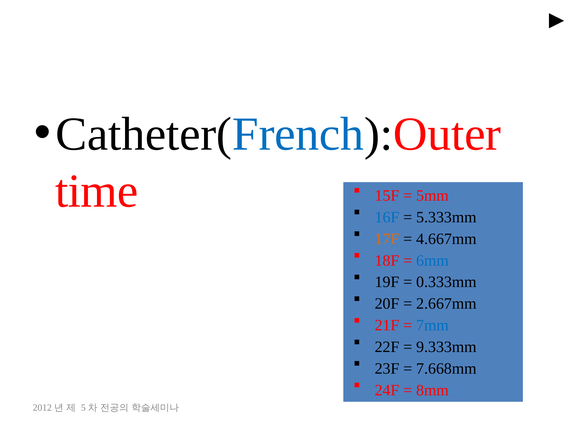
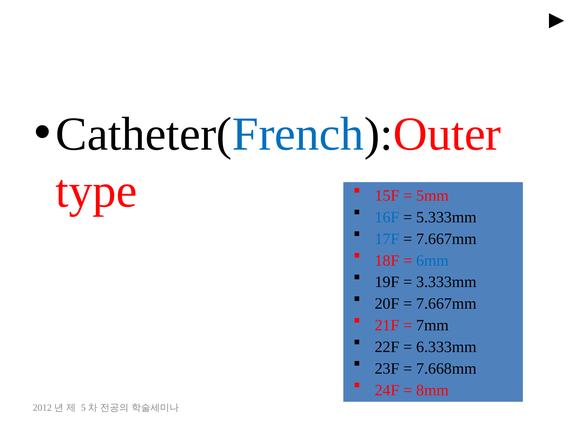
time: time -> type
17F colour: orange -> blue
4.667mm at (446, 239): 4.667mm -> 7.667mm
0.333mm: 0.333mm -> 3.333mm
2.667mm at (446, 304): 2.667mm -> 7.667mm
7mm colour: blue -> black
9.333mm: 9.333mm -> 6.333mm
